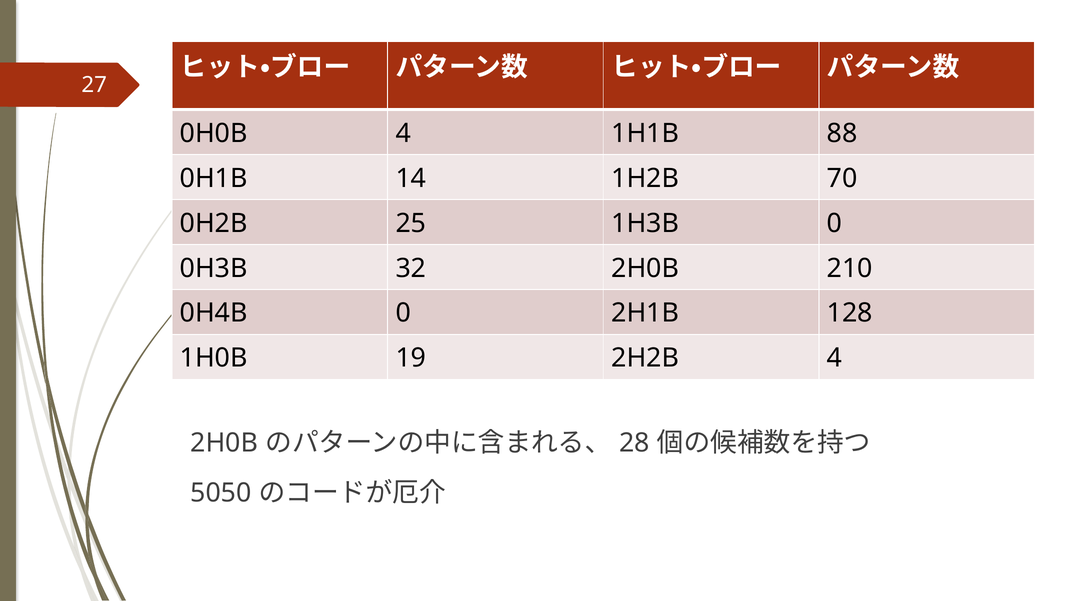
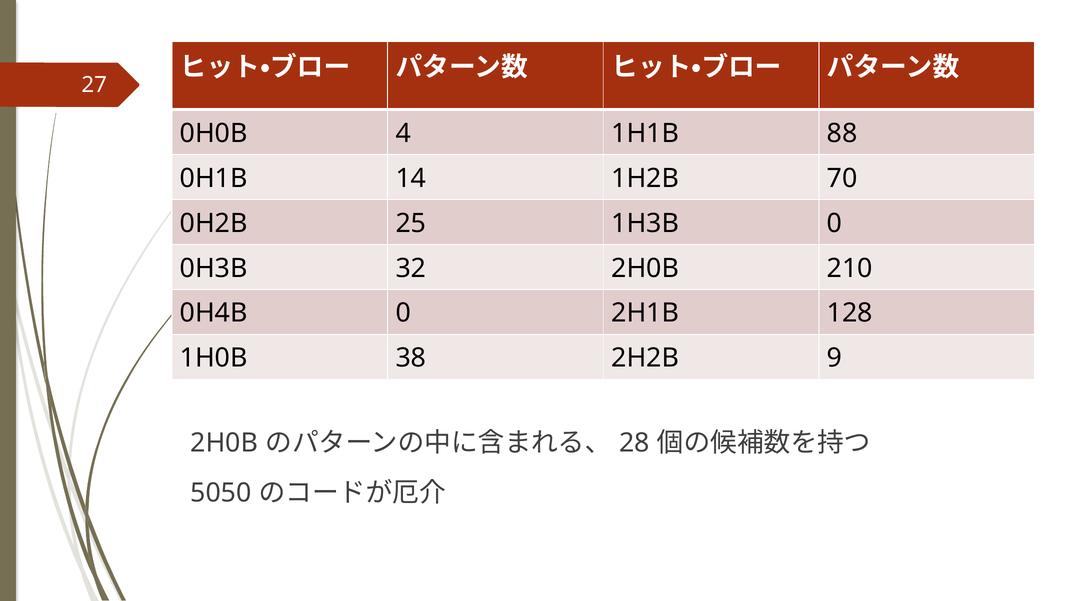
19: 19 -> 38
2H2B 4: 4 -> 9
